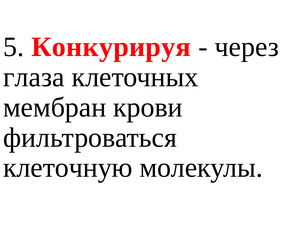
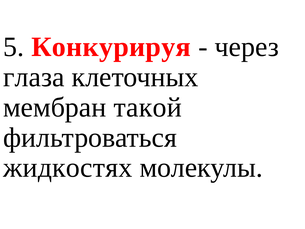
крови: крови -> такой
клеточную: клеточную -> жидкостях
